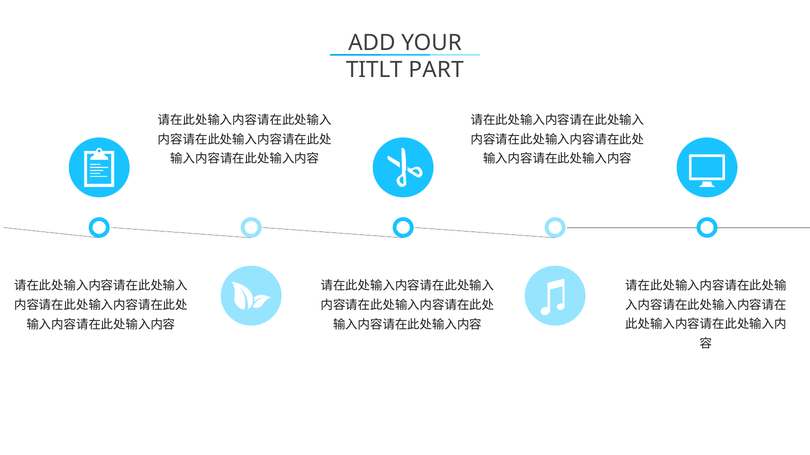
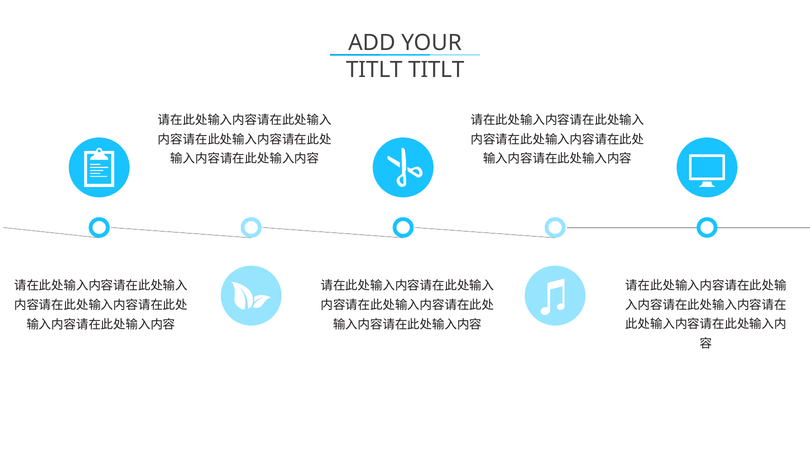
TITLT PART: PART -> TITLT
